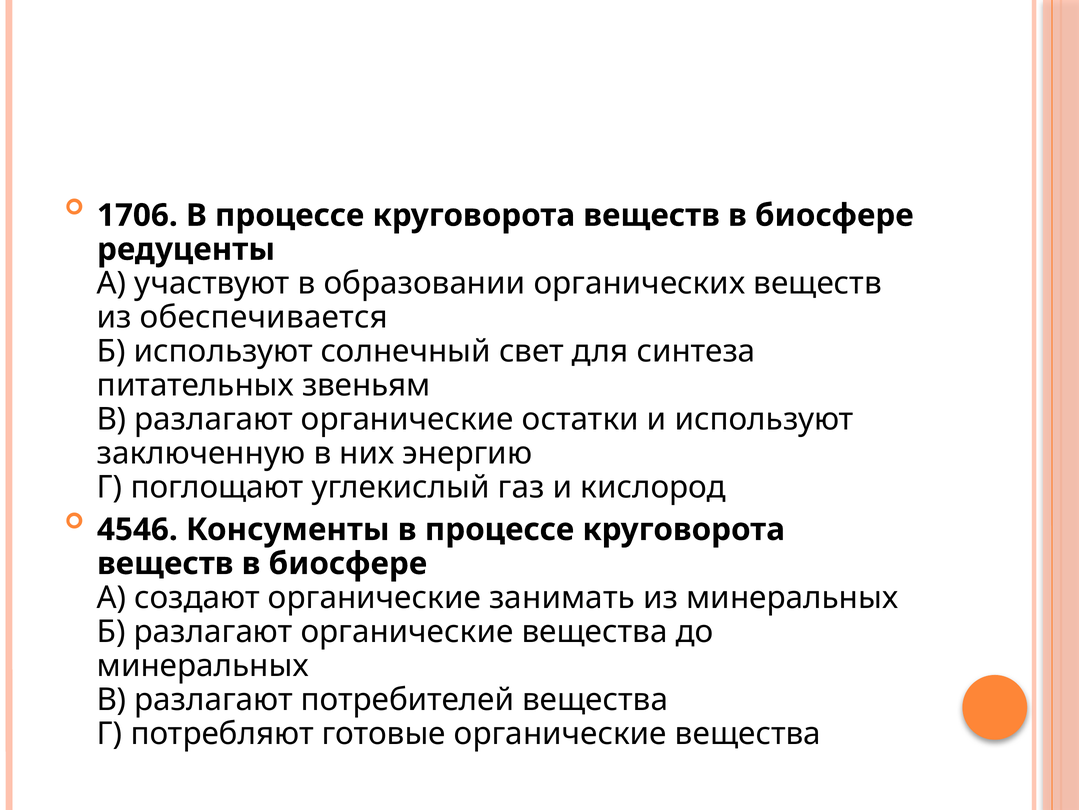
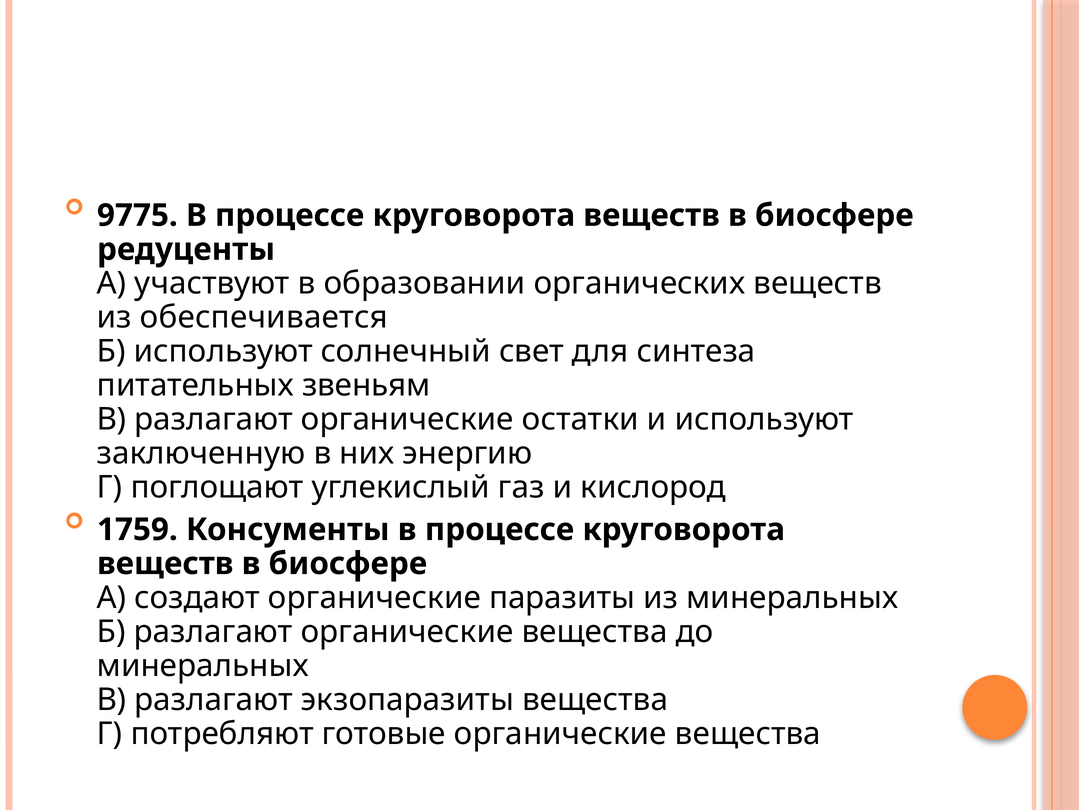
1706: 1706 -> 9775
4546: 4546 -> 1759
занимать: занимать -> паразиты
потребителей: потребителей -> экзопаразиты
